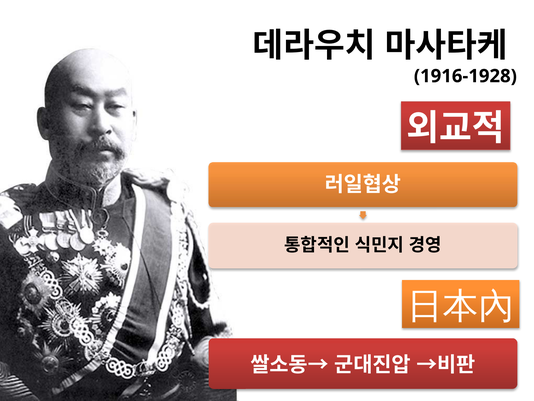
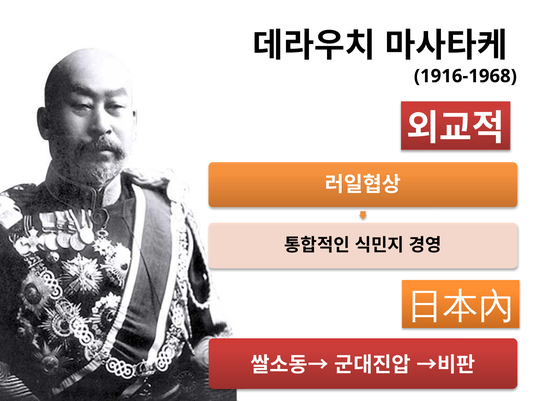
1916-1928: 1916-1928 -> 1916-1968
